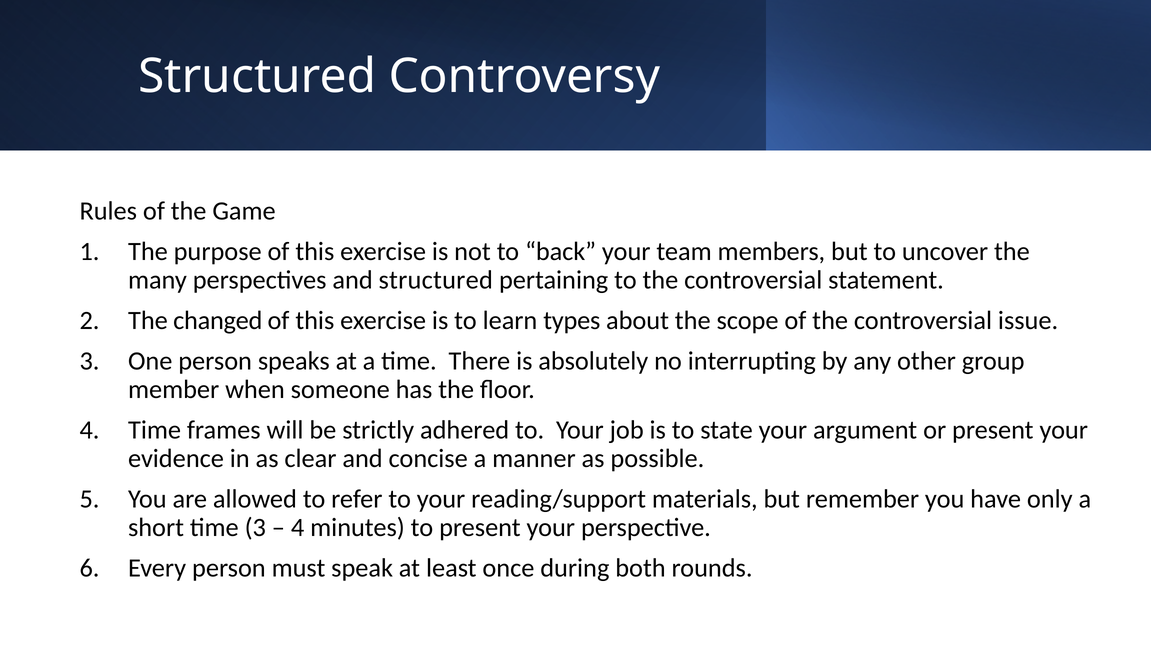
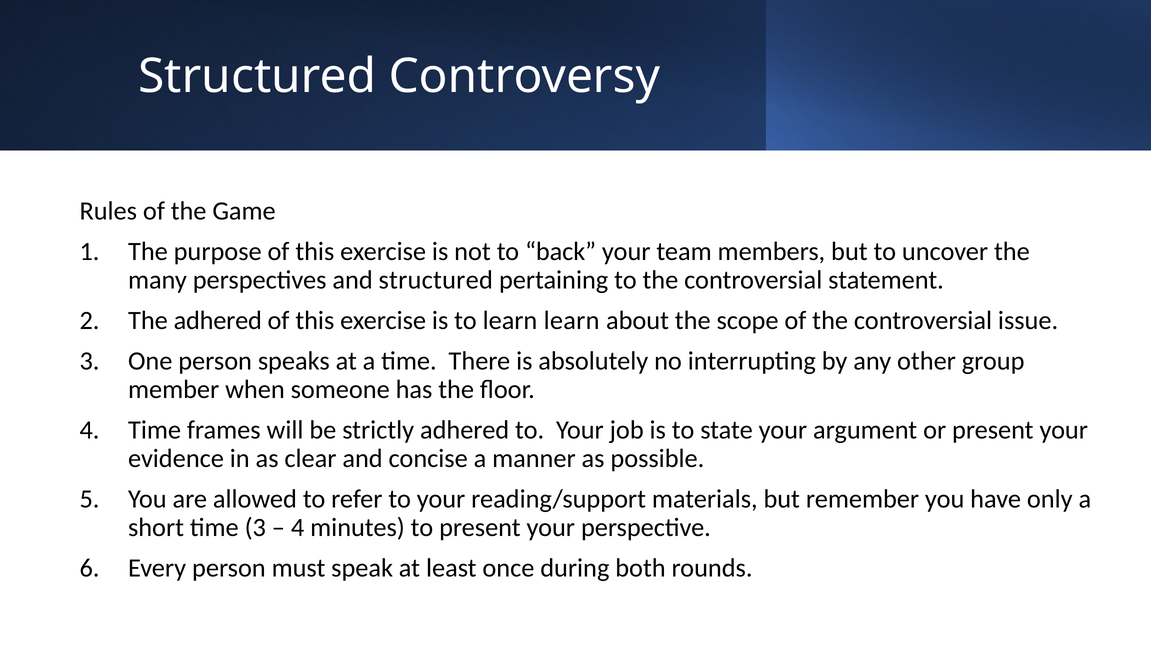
The changed: changed -> adhered
learn types: types -> learn
